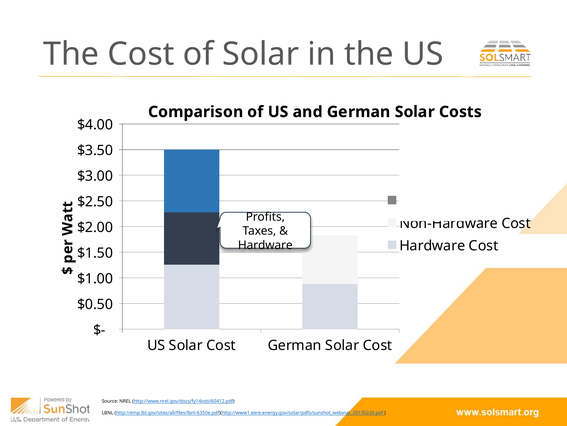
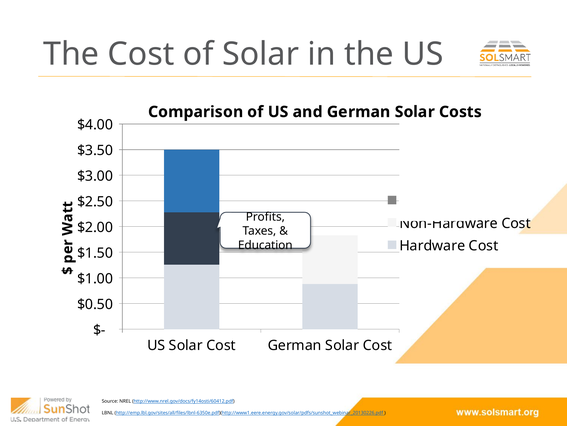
Hardware at (265, 245): Hardware -> Education
